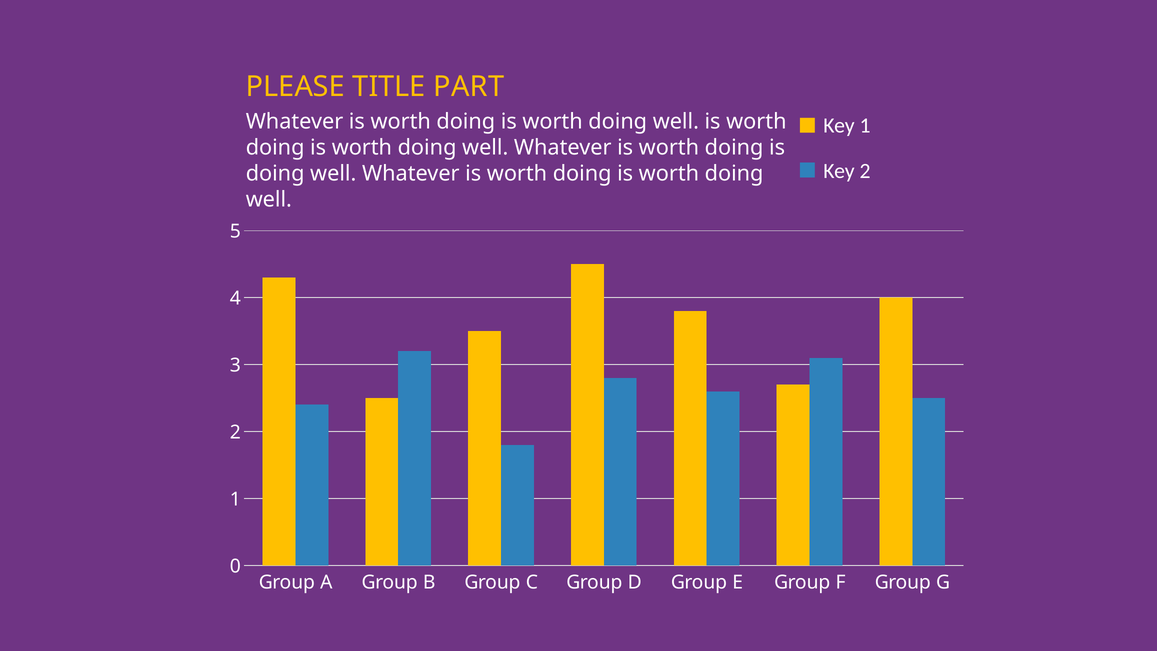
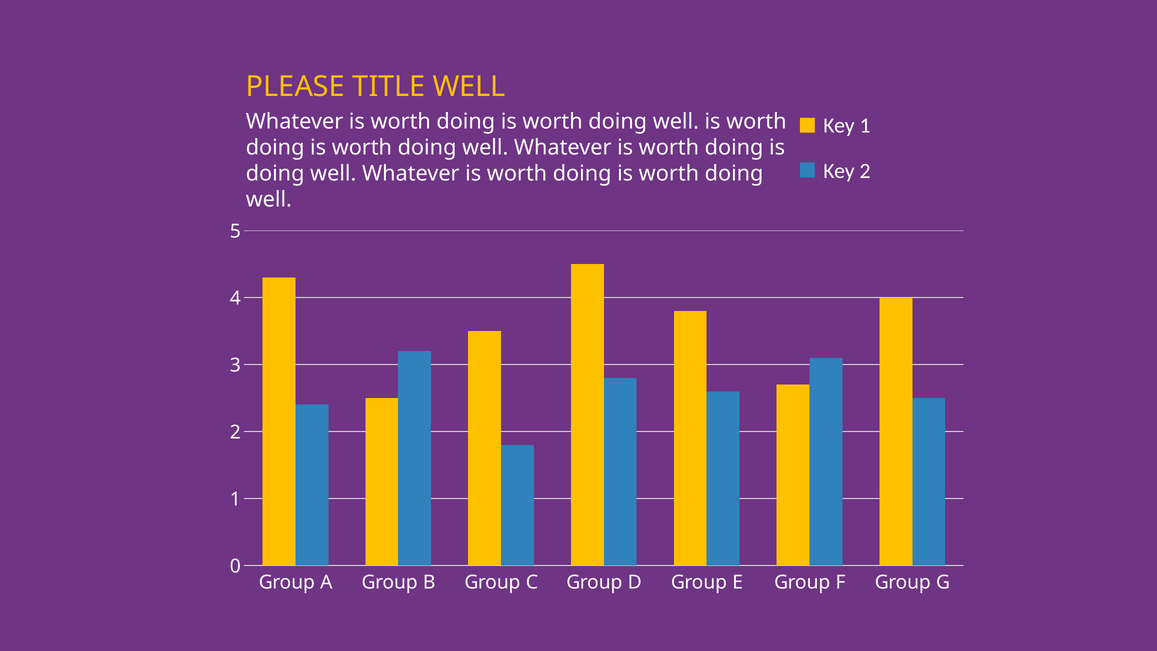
TITLE PART: PART -> WELL
